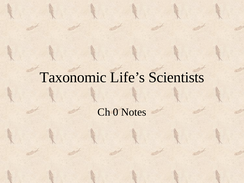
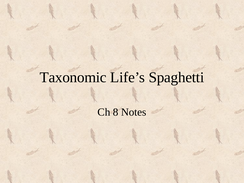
Scientists: Scientists -> Spaghetti
0: 0 -> 8
